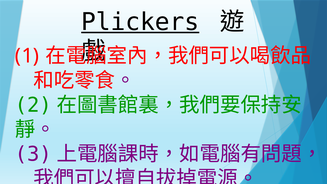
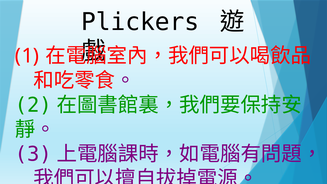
Plickers underline: present -> none
